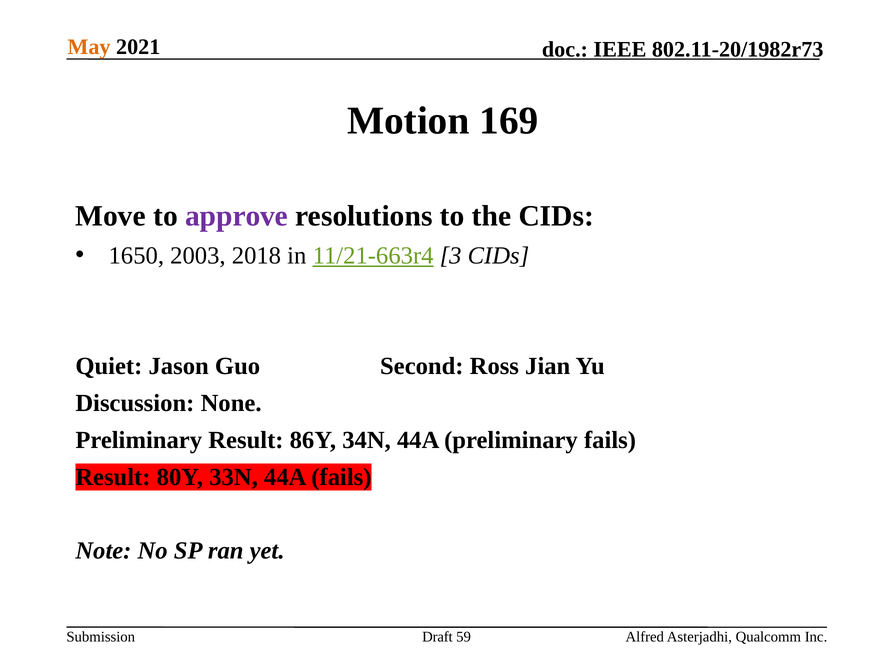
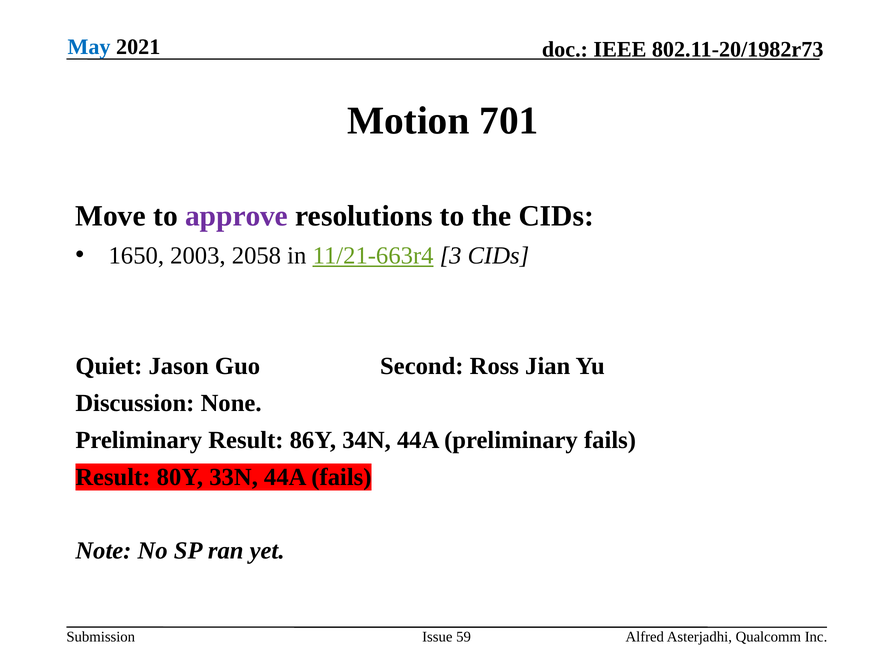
May colour: orange -> blue
169: 169 -> 701
2018: 2018 -> 2058
Draft: Draft -> Issue
